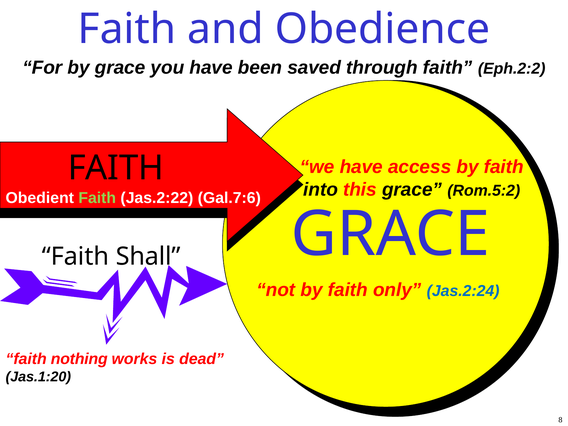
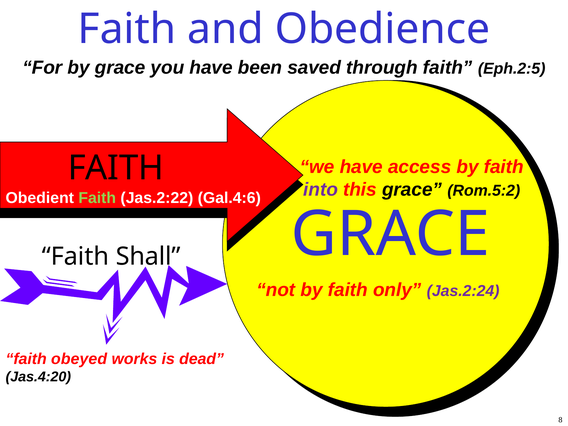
Eph.2:2: Eph.2:2 -> Eph.2:5
into colour: black -> purple
Gal.7:6: Gal.7:6 -> Gal.4:6
Jas.2:24 colour: blue -> purple
nothing: nothing -> obeyed
Jas.1:20: Jas.1:20 -> Jas.4:20
